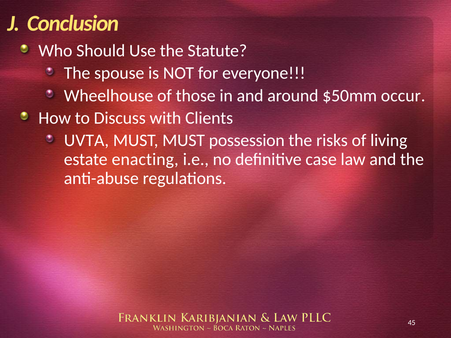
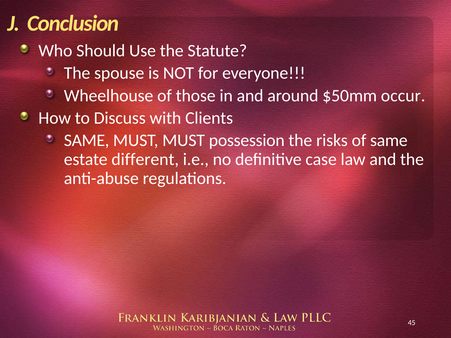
UVTA at (86, 141): UVTA -> SAME
of living: living -> same
enacting: enacting -> different
